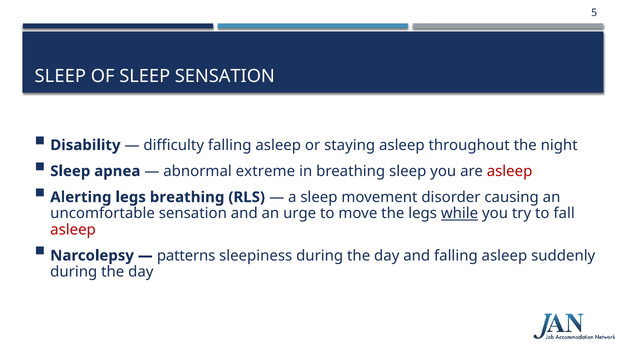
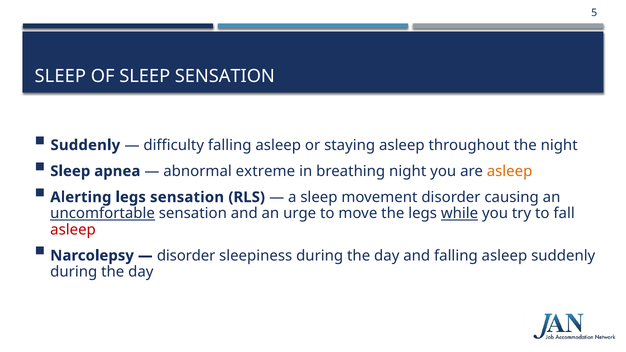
Disability at (85, 145): Disability -> Suddenly
breathing sleep: sleep -> night
asleep at (510, 171) colour: red -> orange
legs breathing: breathing -> sensation
uncomfortable underline: none -> present
patterns at (186, 256): patterns -> disorder
